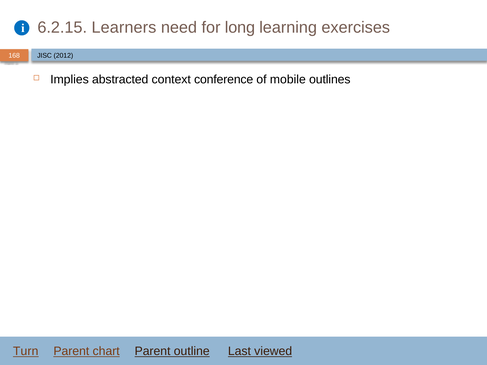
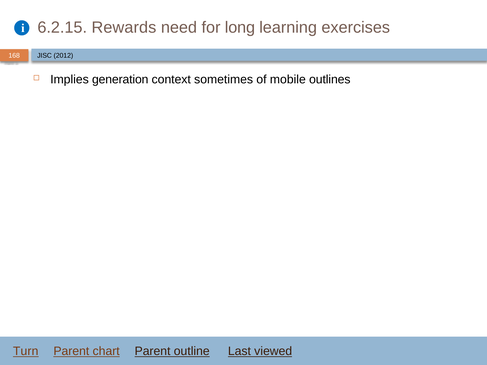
Learners: Learners -> Rewards
abstracted: abstracted -> generation
conference: conference -> sometimes
